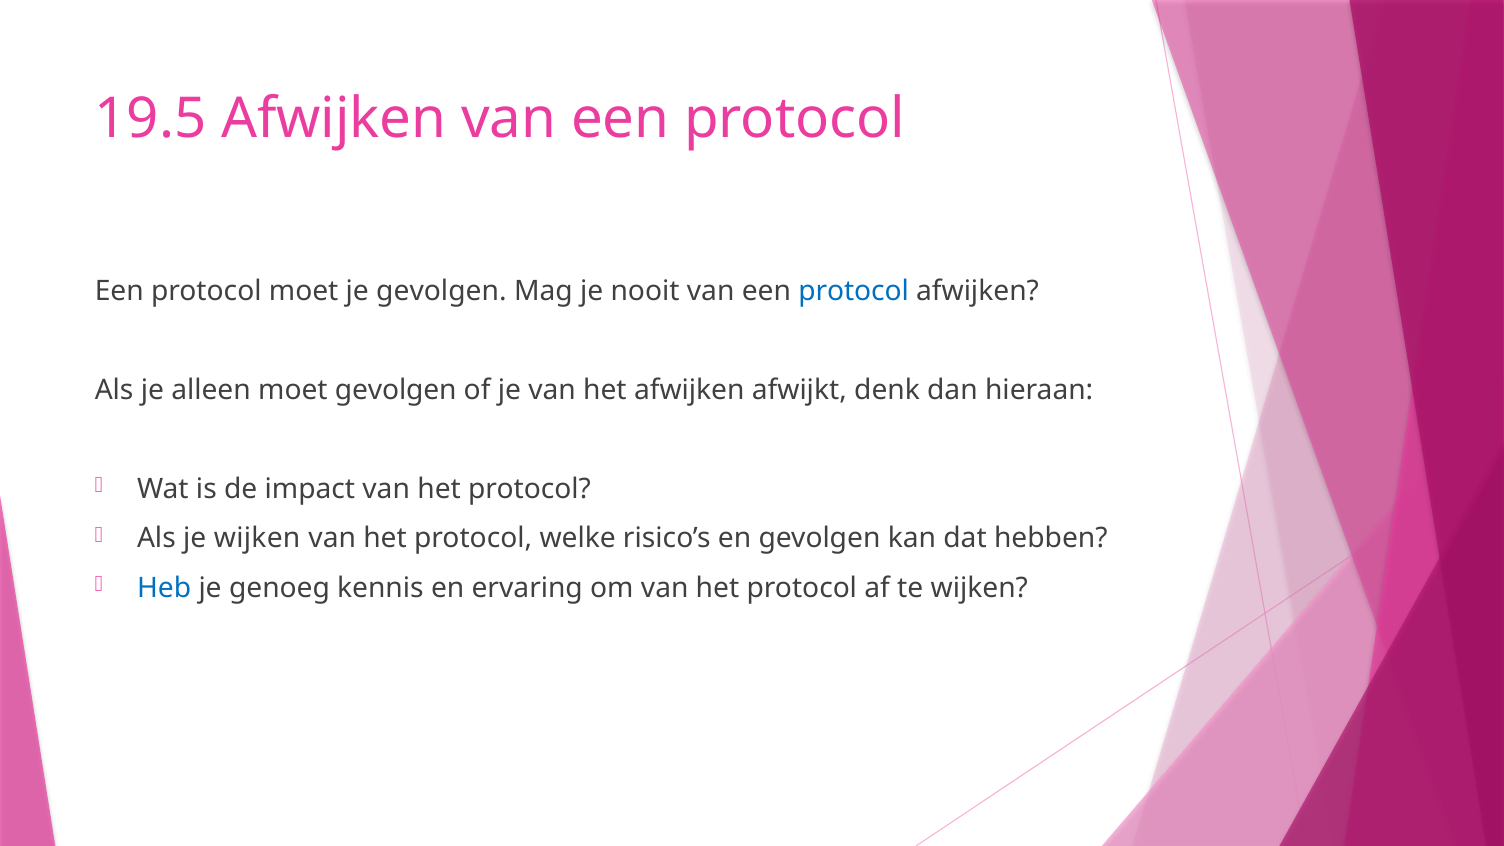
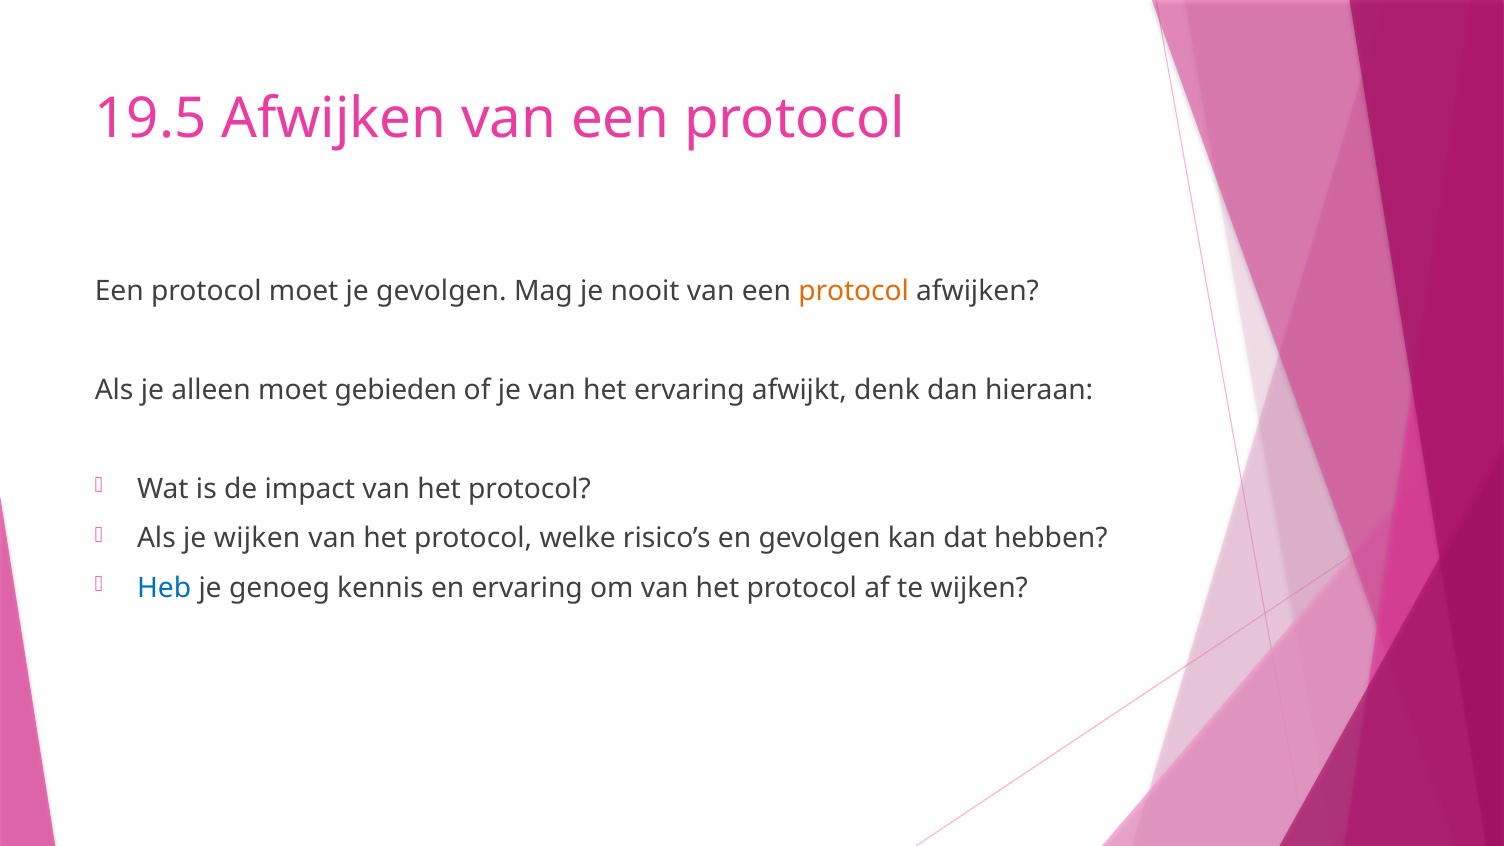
protocol at (854, 291) colour: blue -> orange
moet gevolgen: gevolgen -> gebieden
het afwijken: afwijken -> ervaring
